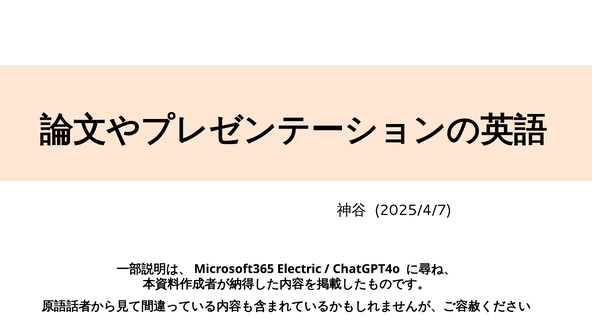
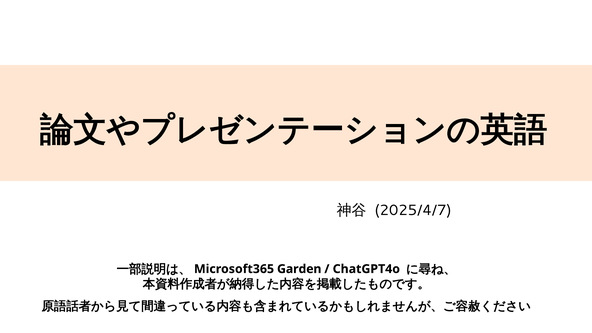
Electric: Electric -> Garden
